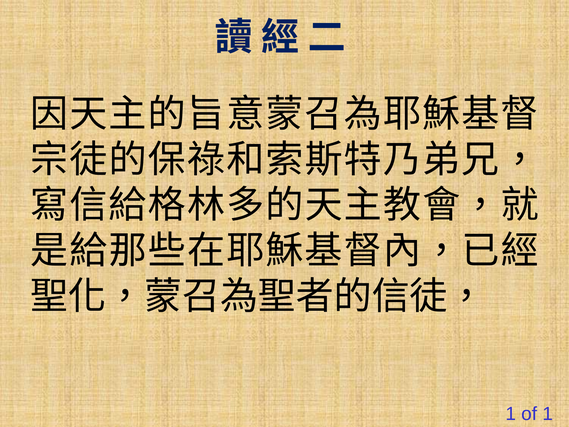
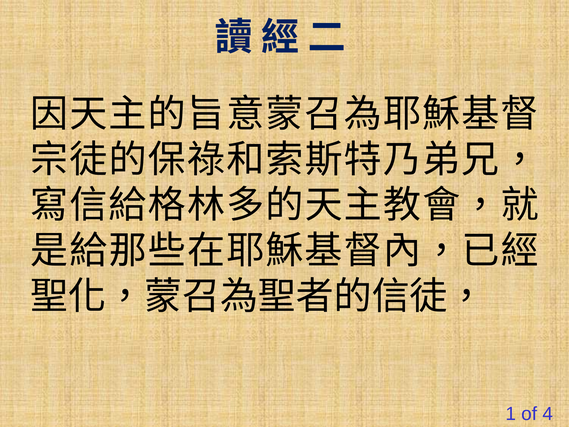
of 1: 1 -> 4
